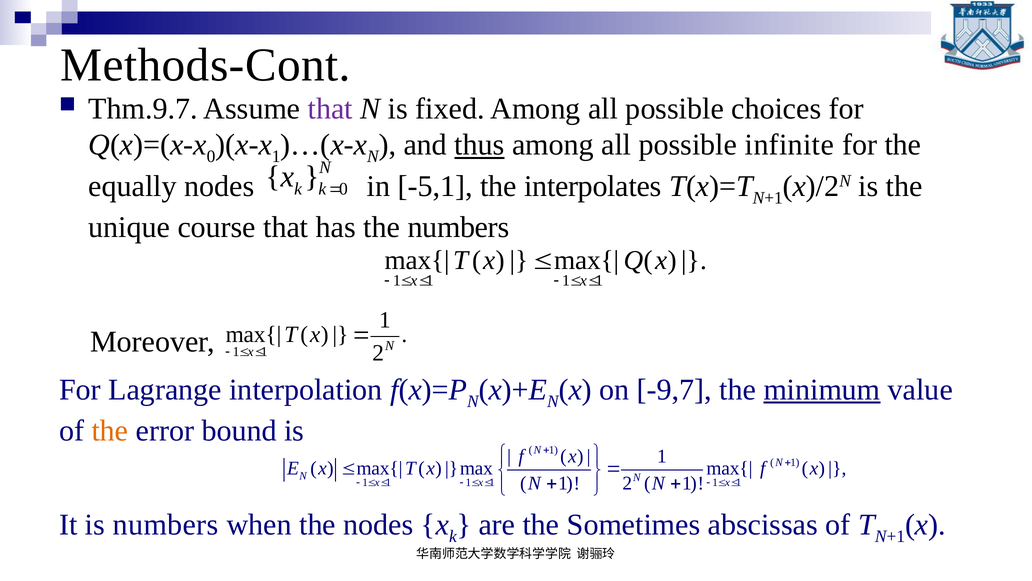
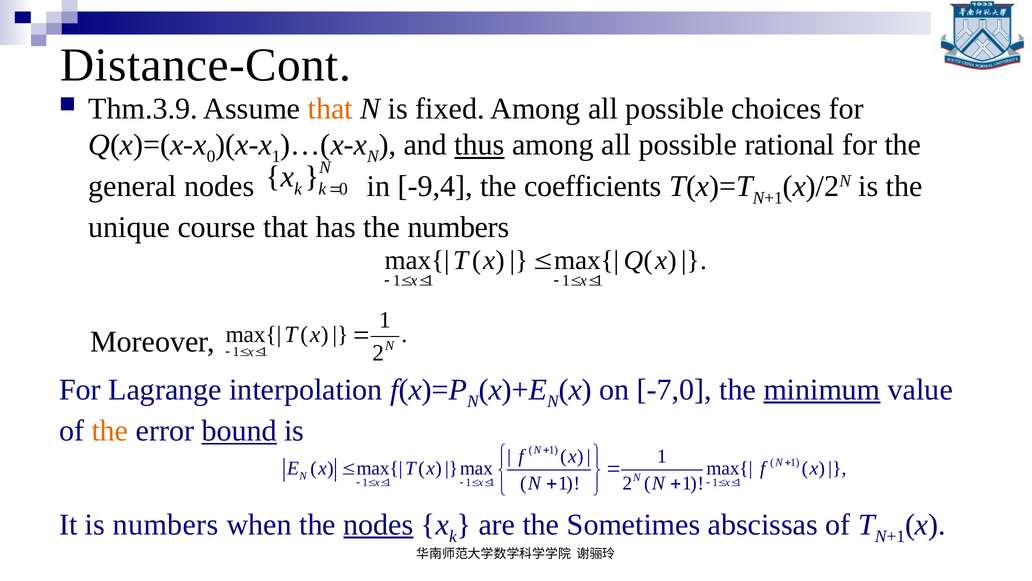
Methods-Cont: Methods-Cont -> Distance-Cont
Thm.9.7: Thm.9.7 -> Thm.3.9
that at (330, 109) colour: purple -> orange
infinite: infinite -> rational
equally: equally -> general
-5,1: -5,1 -> -9,4
interpolates: interpolates -> coefficients
-9,7: -9,7 -> -7,0
bound underline: none -> present
nodes at (378, 524) underline: none -> present
